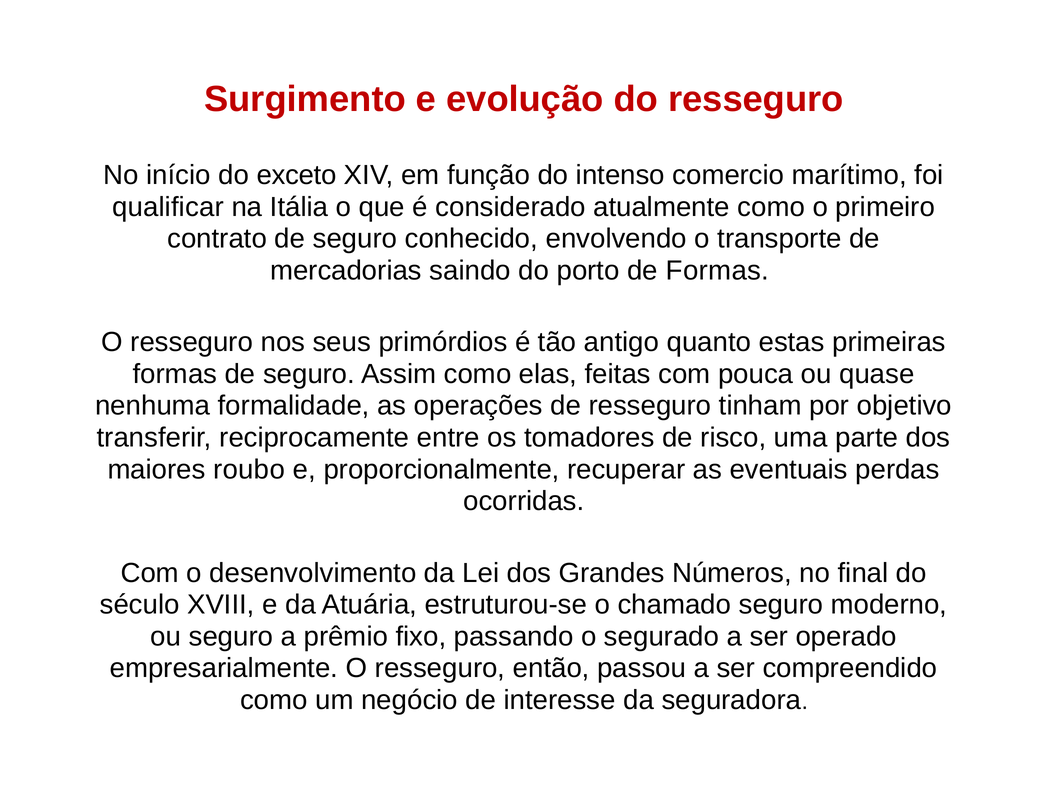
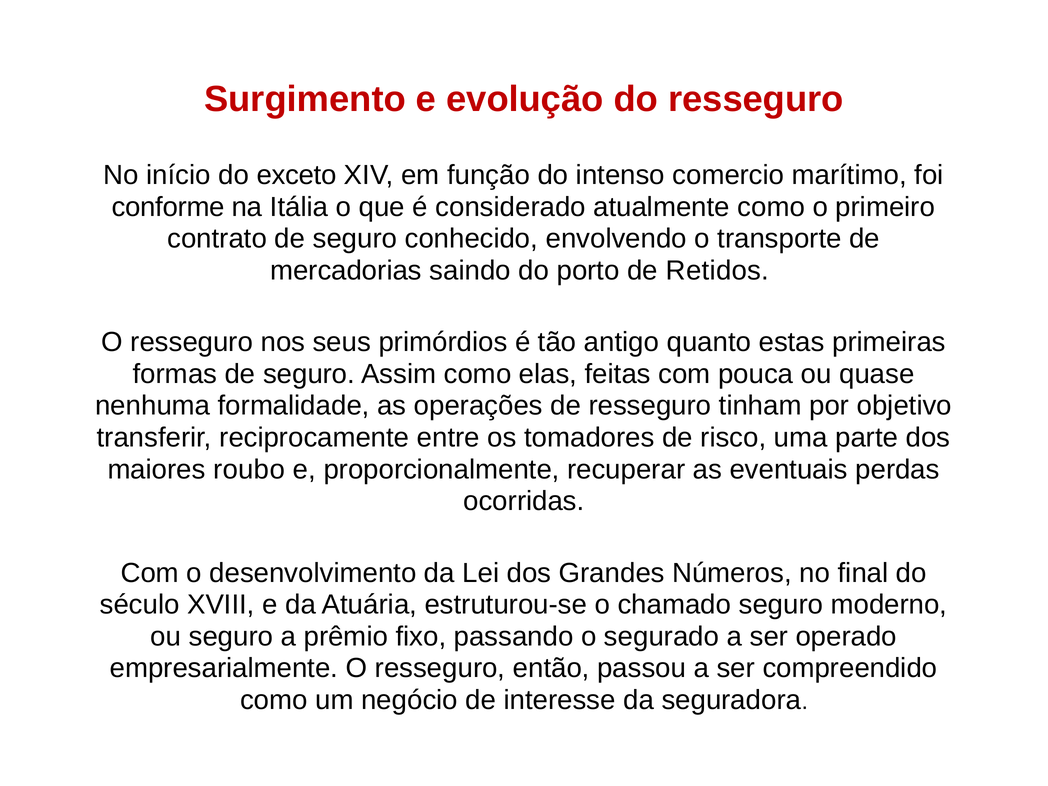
qualificar: qualificar -> conforme
de Formas: Formas -> Retidos
